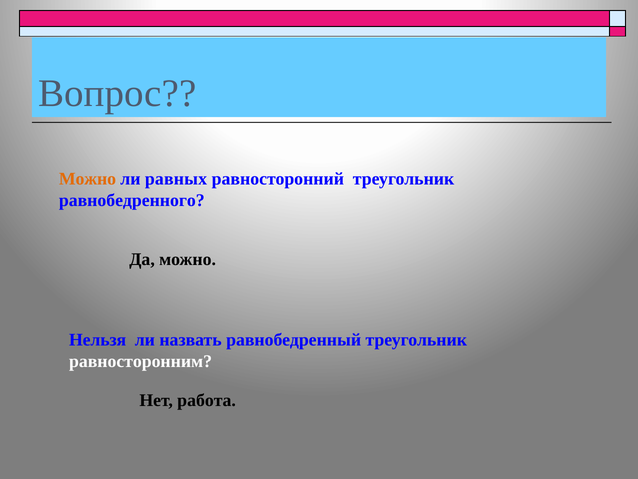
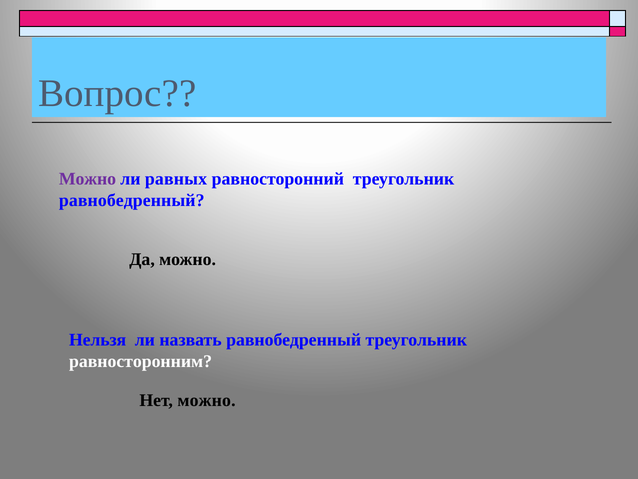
Можно at (87, 179) colour: orange -> purple
равнобедренного at (132, 200): равнобедренного -> равнобедренный
Нет работа: работа -> можно
